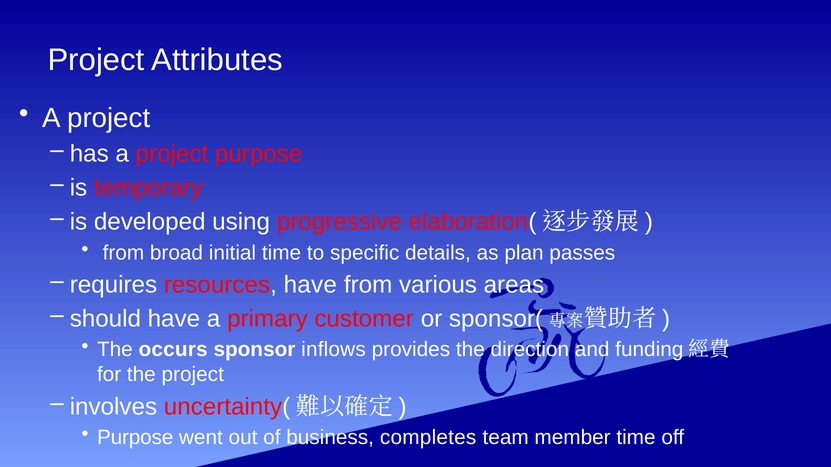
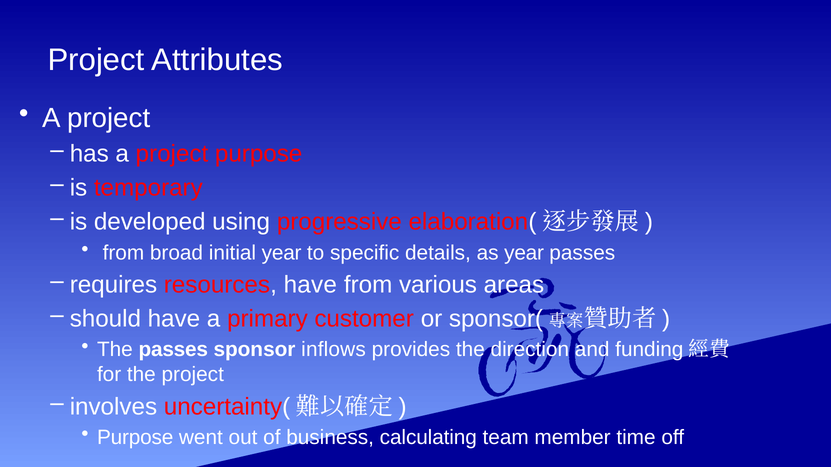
initial time: time -> year
as plan: plan -> year
The occurs: occurs -> passes
completes: completes -> calculating
